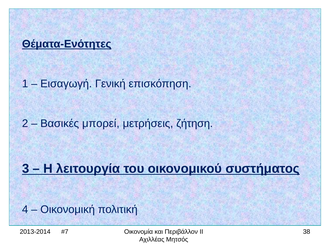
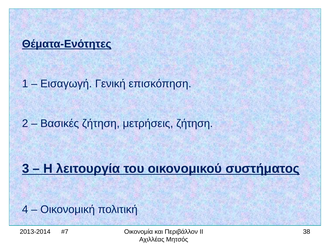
Βασικές μπορεί: μπορεί -> ζήτηση
